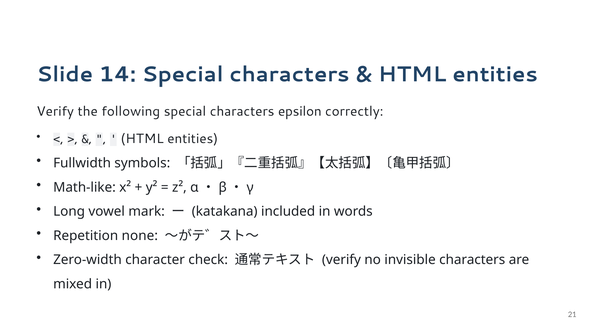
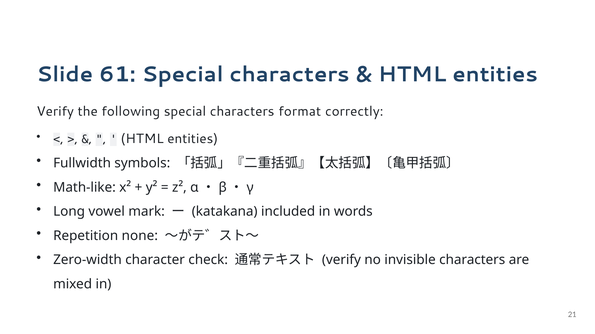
14: 14 -> 61
epsilon: epsilon -> format
